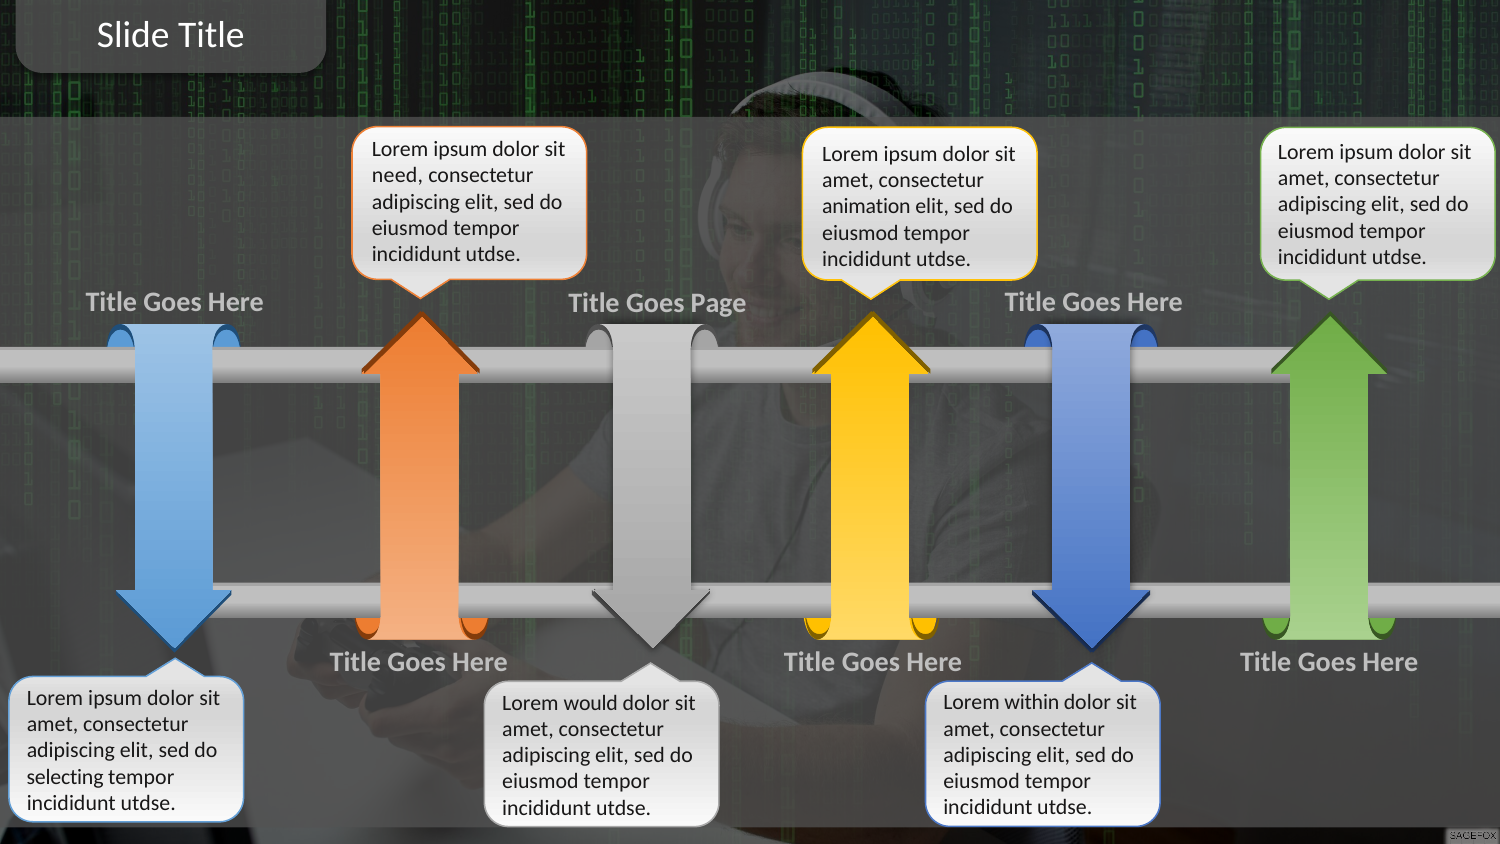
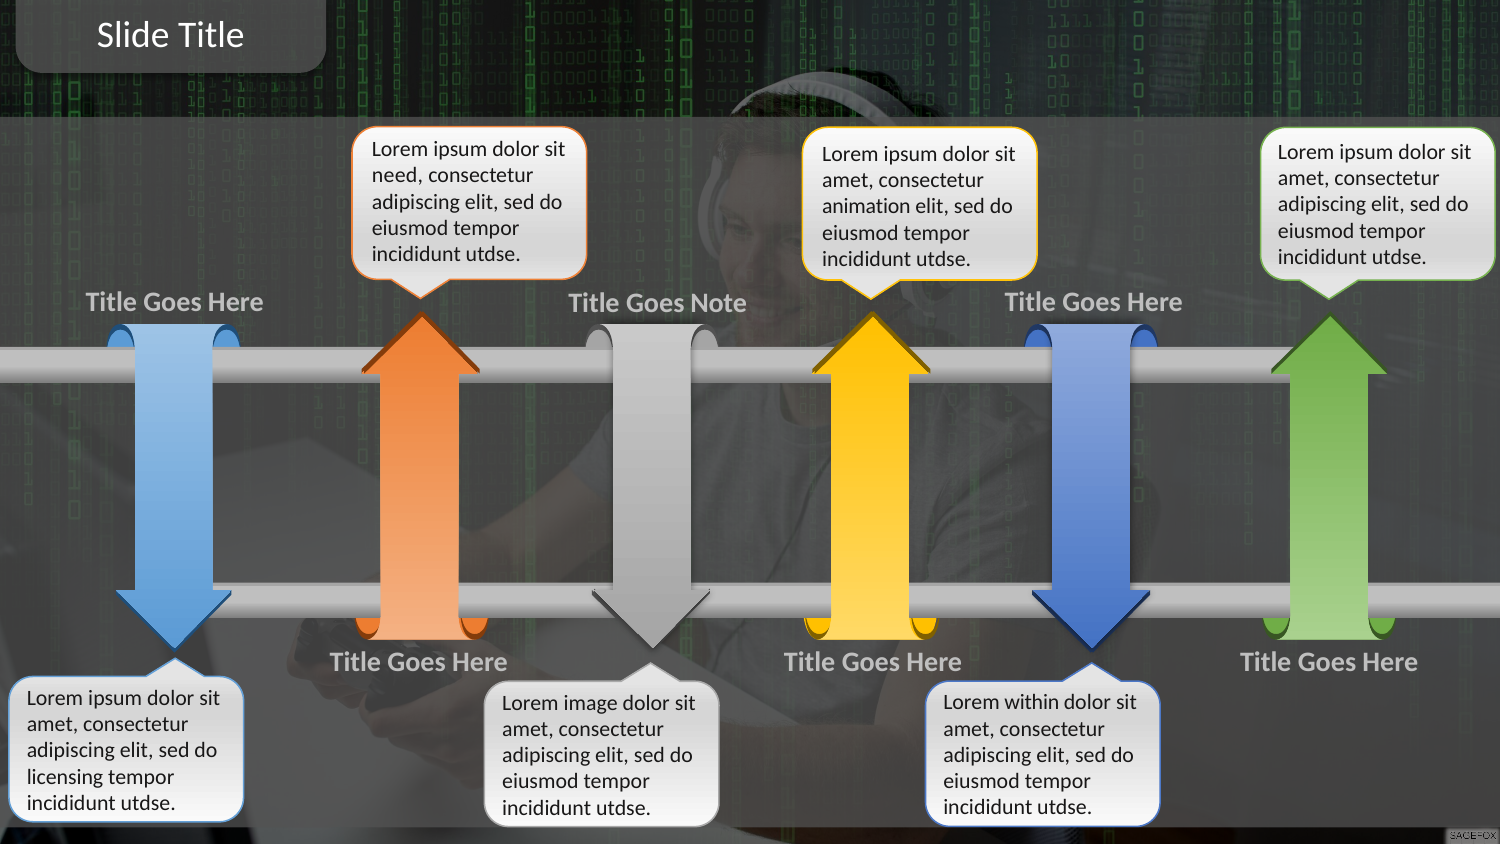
Page: Page -> Note
would: would -> image
selecting: selecting -> licensing
